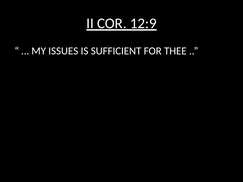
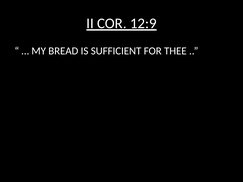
ISSUES: ISSUES -> BREAD
